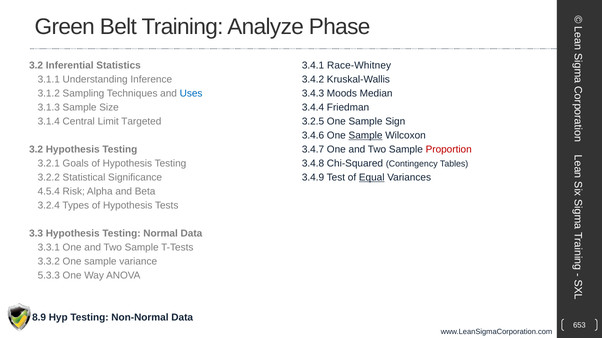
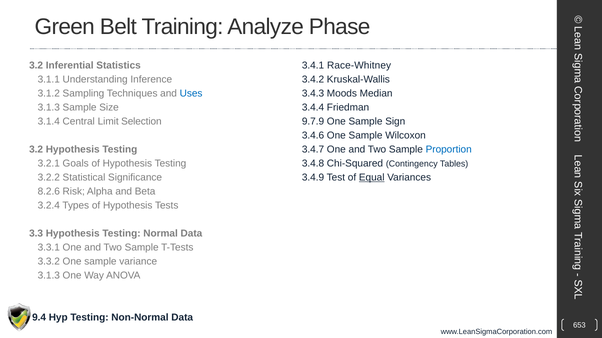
Targeted: Targeted -> Selection
3.2.5: 3.2.5 -> 9.7.9
Sample at (366, 136) underline: present -> none
Proportion colour: red -> blue
4.5.4: 4.5.4 -> 8.2.6
5.3.3 at (49, 276): 5.3.3 -> 3.1.3
8.9: 8.9 -> 9.4
